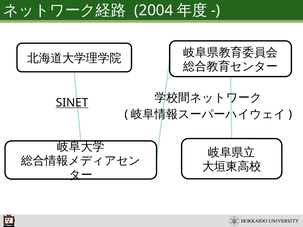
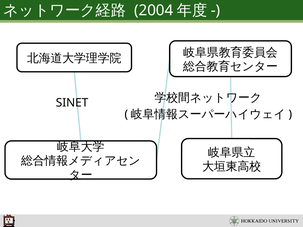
SINET underline: present -> none
